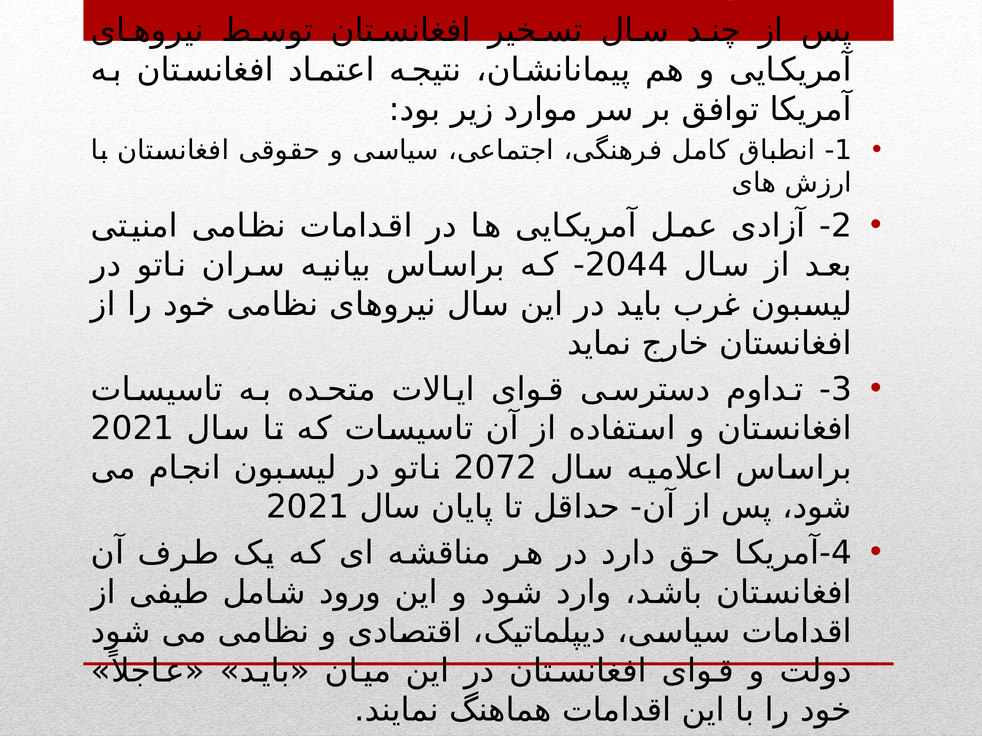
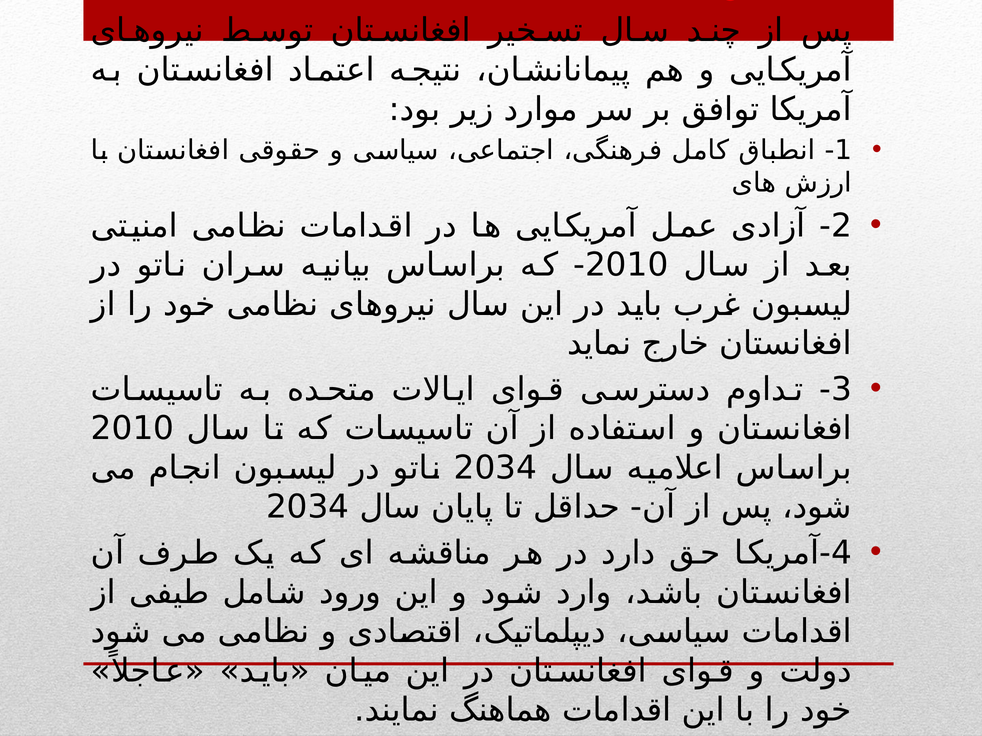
2044 at (627, 265): 2044 -> 2010
2021 at (133, 429): 2021 -> 2010
2072 at (495, 468): 2072 -> 2034
2021 at (308, 508): 2021 -> 2034
